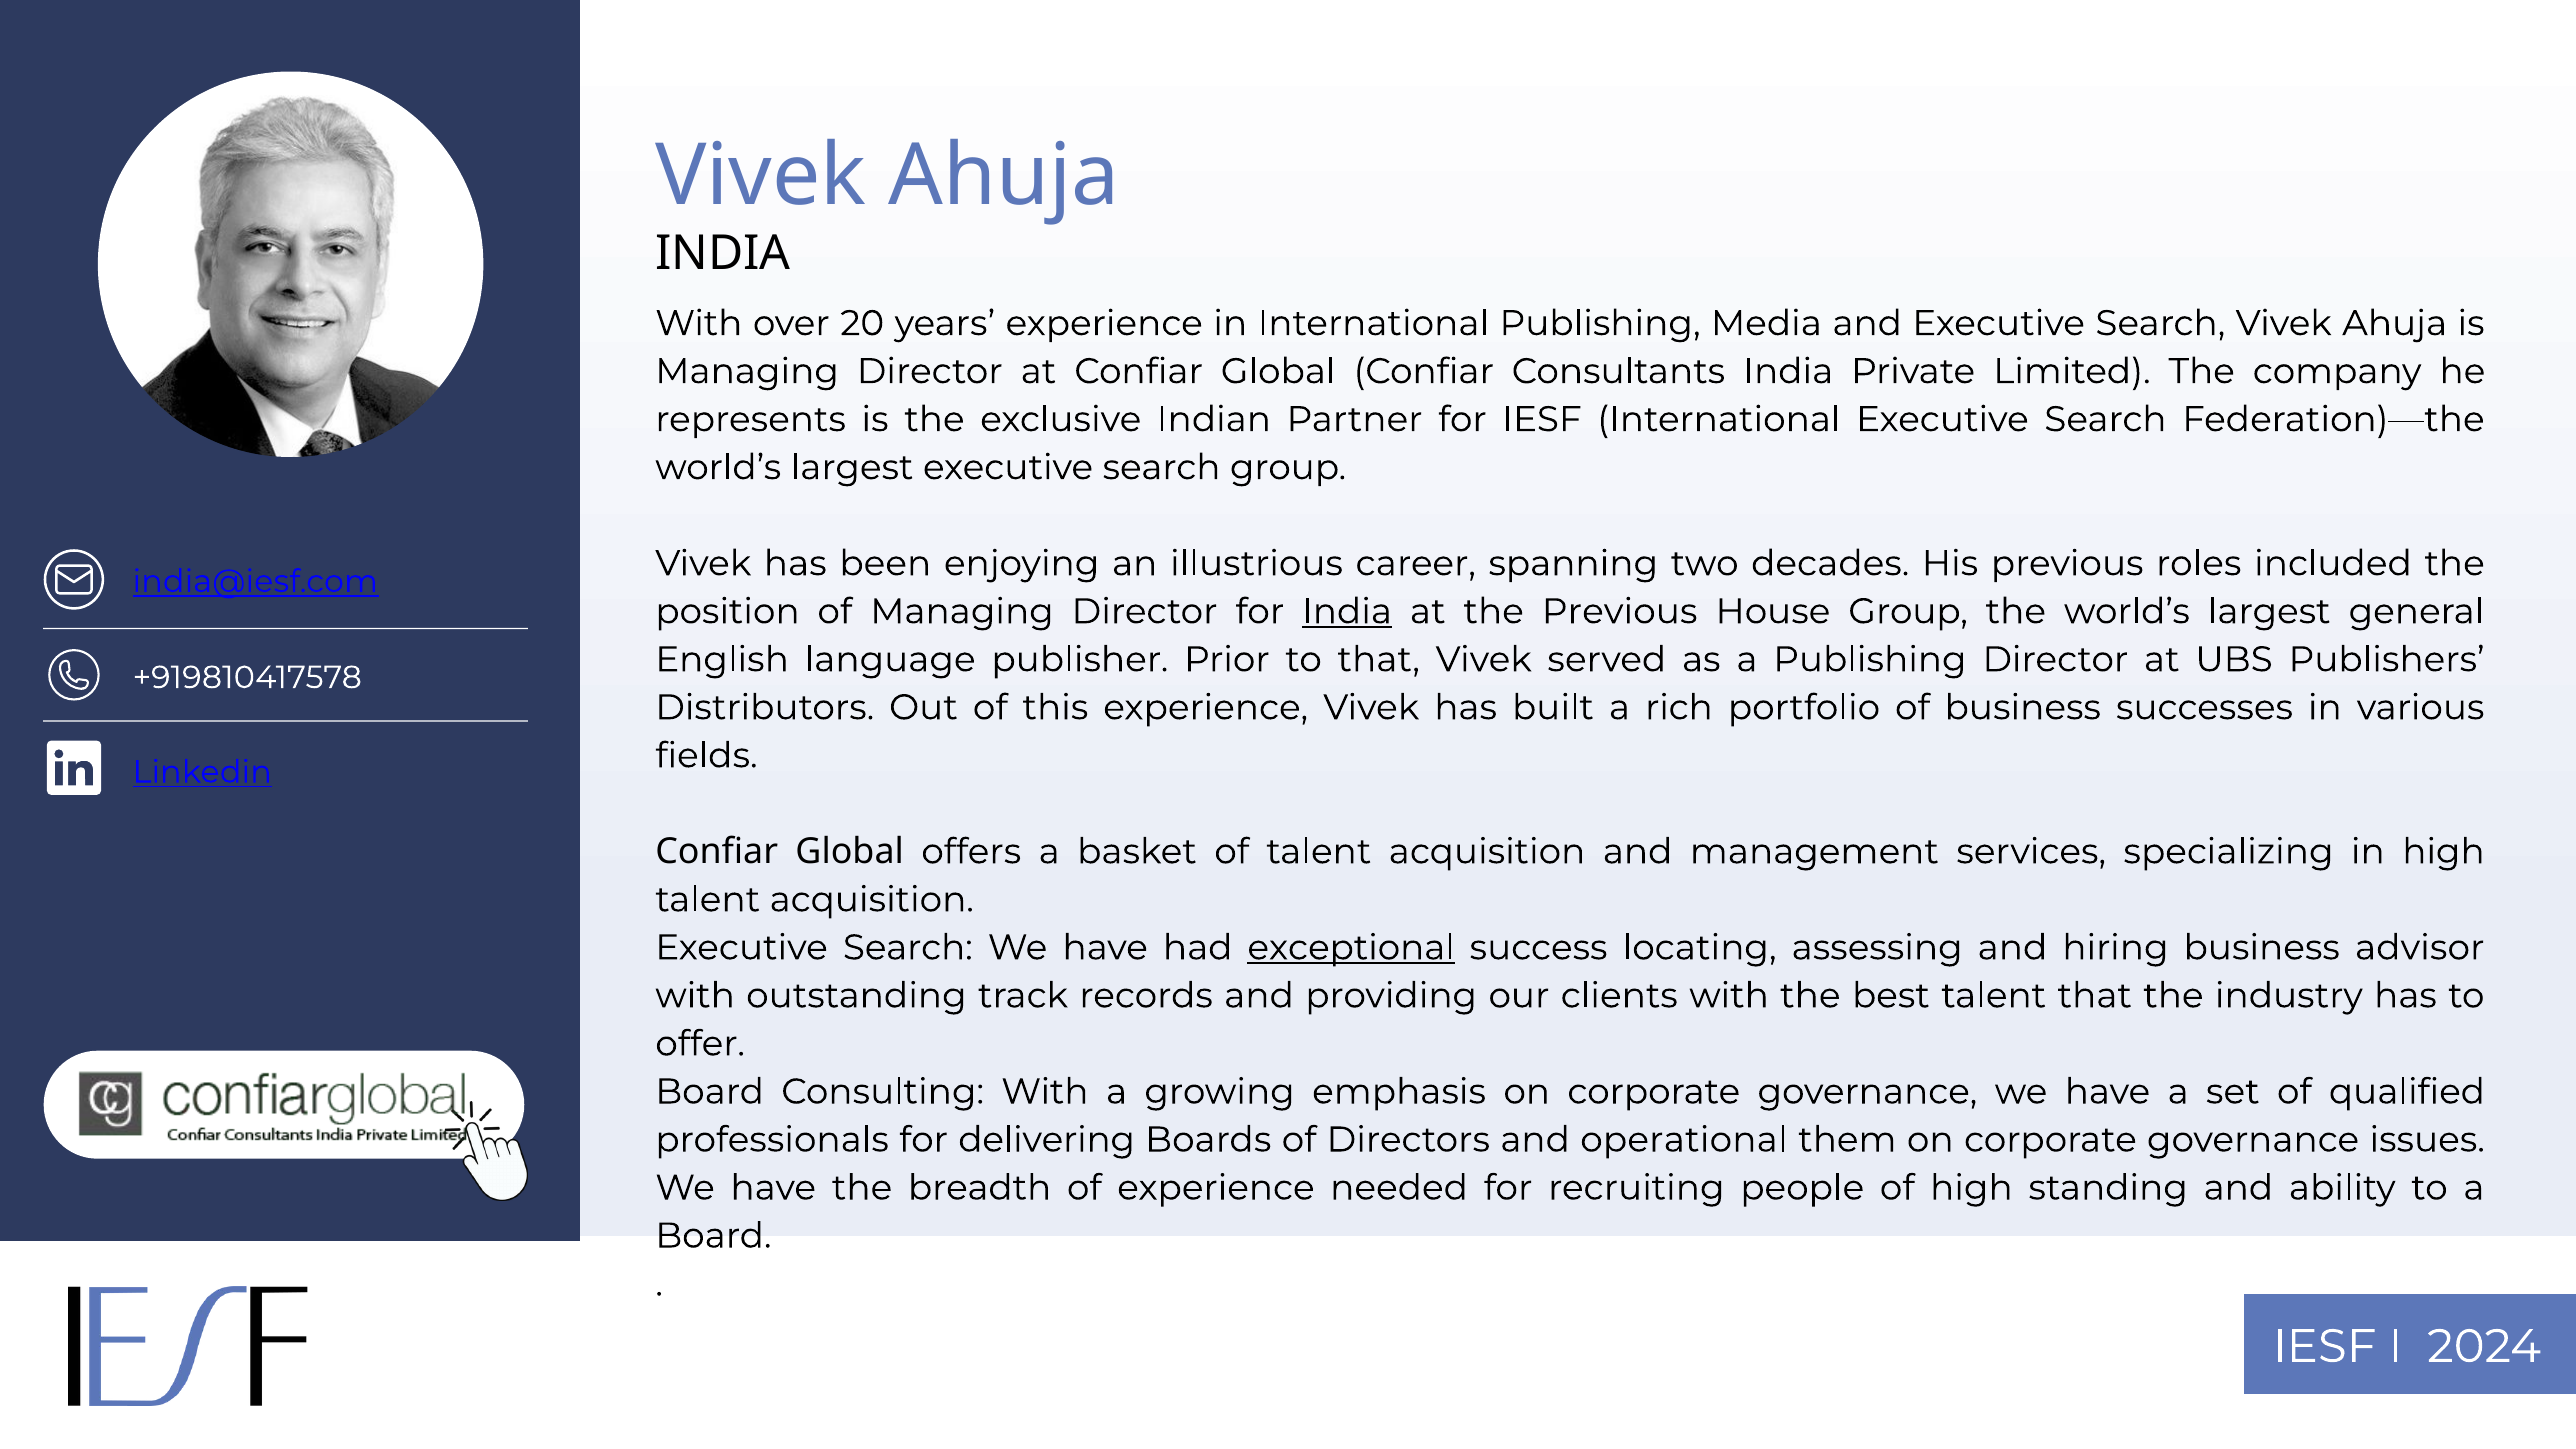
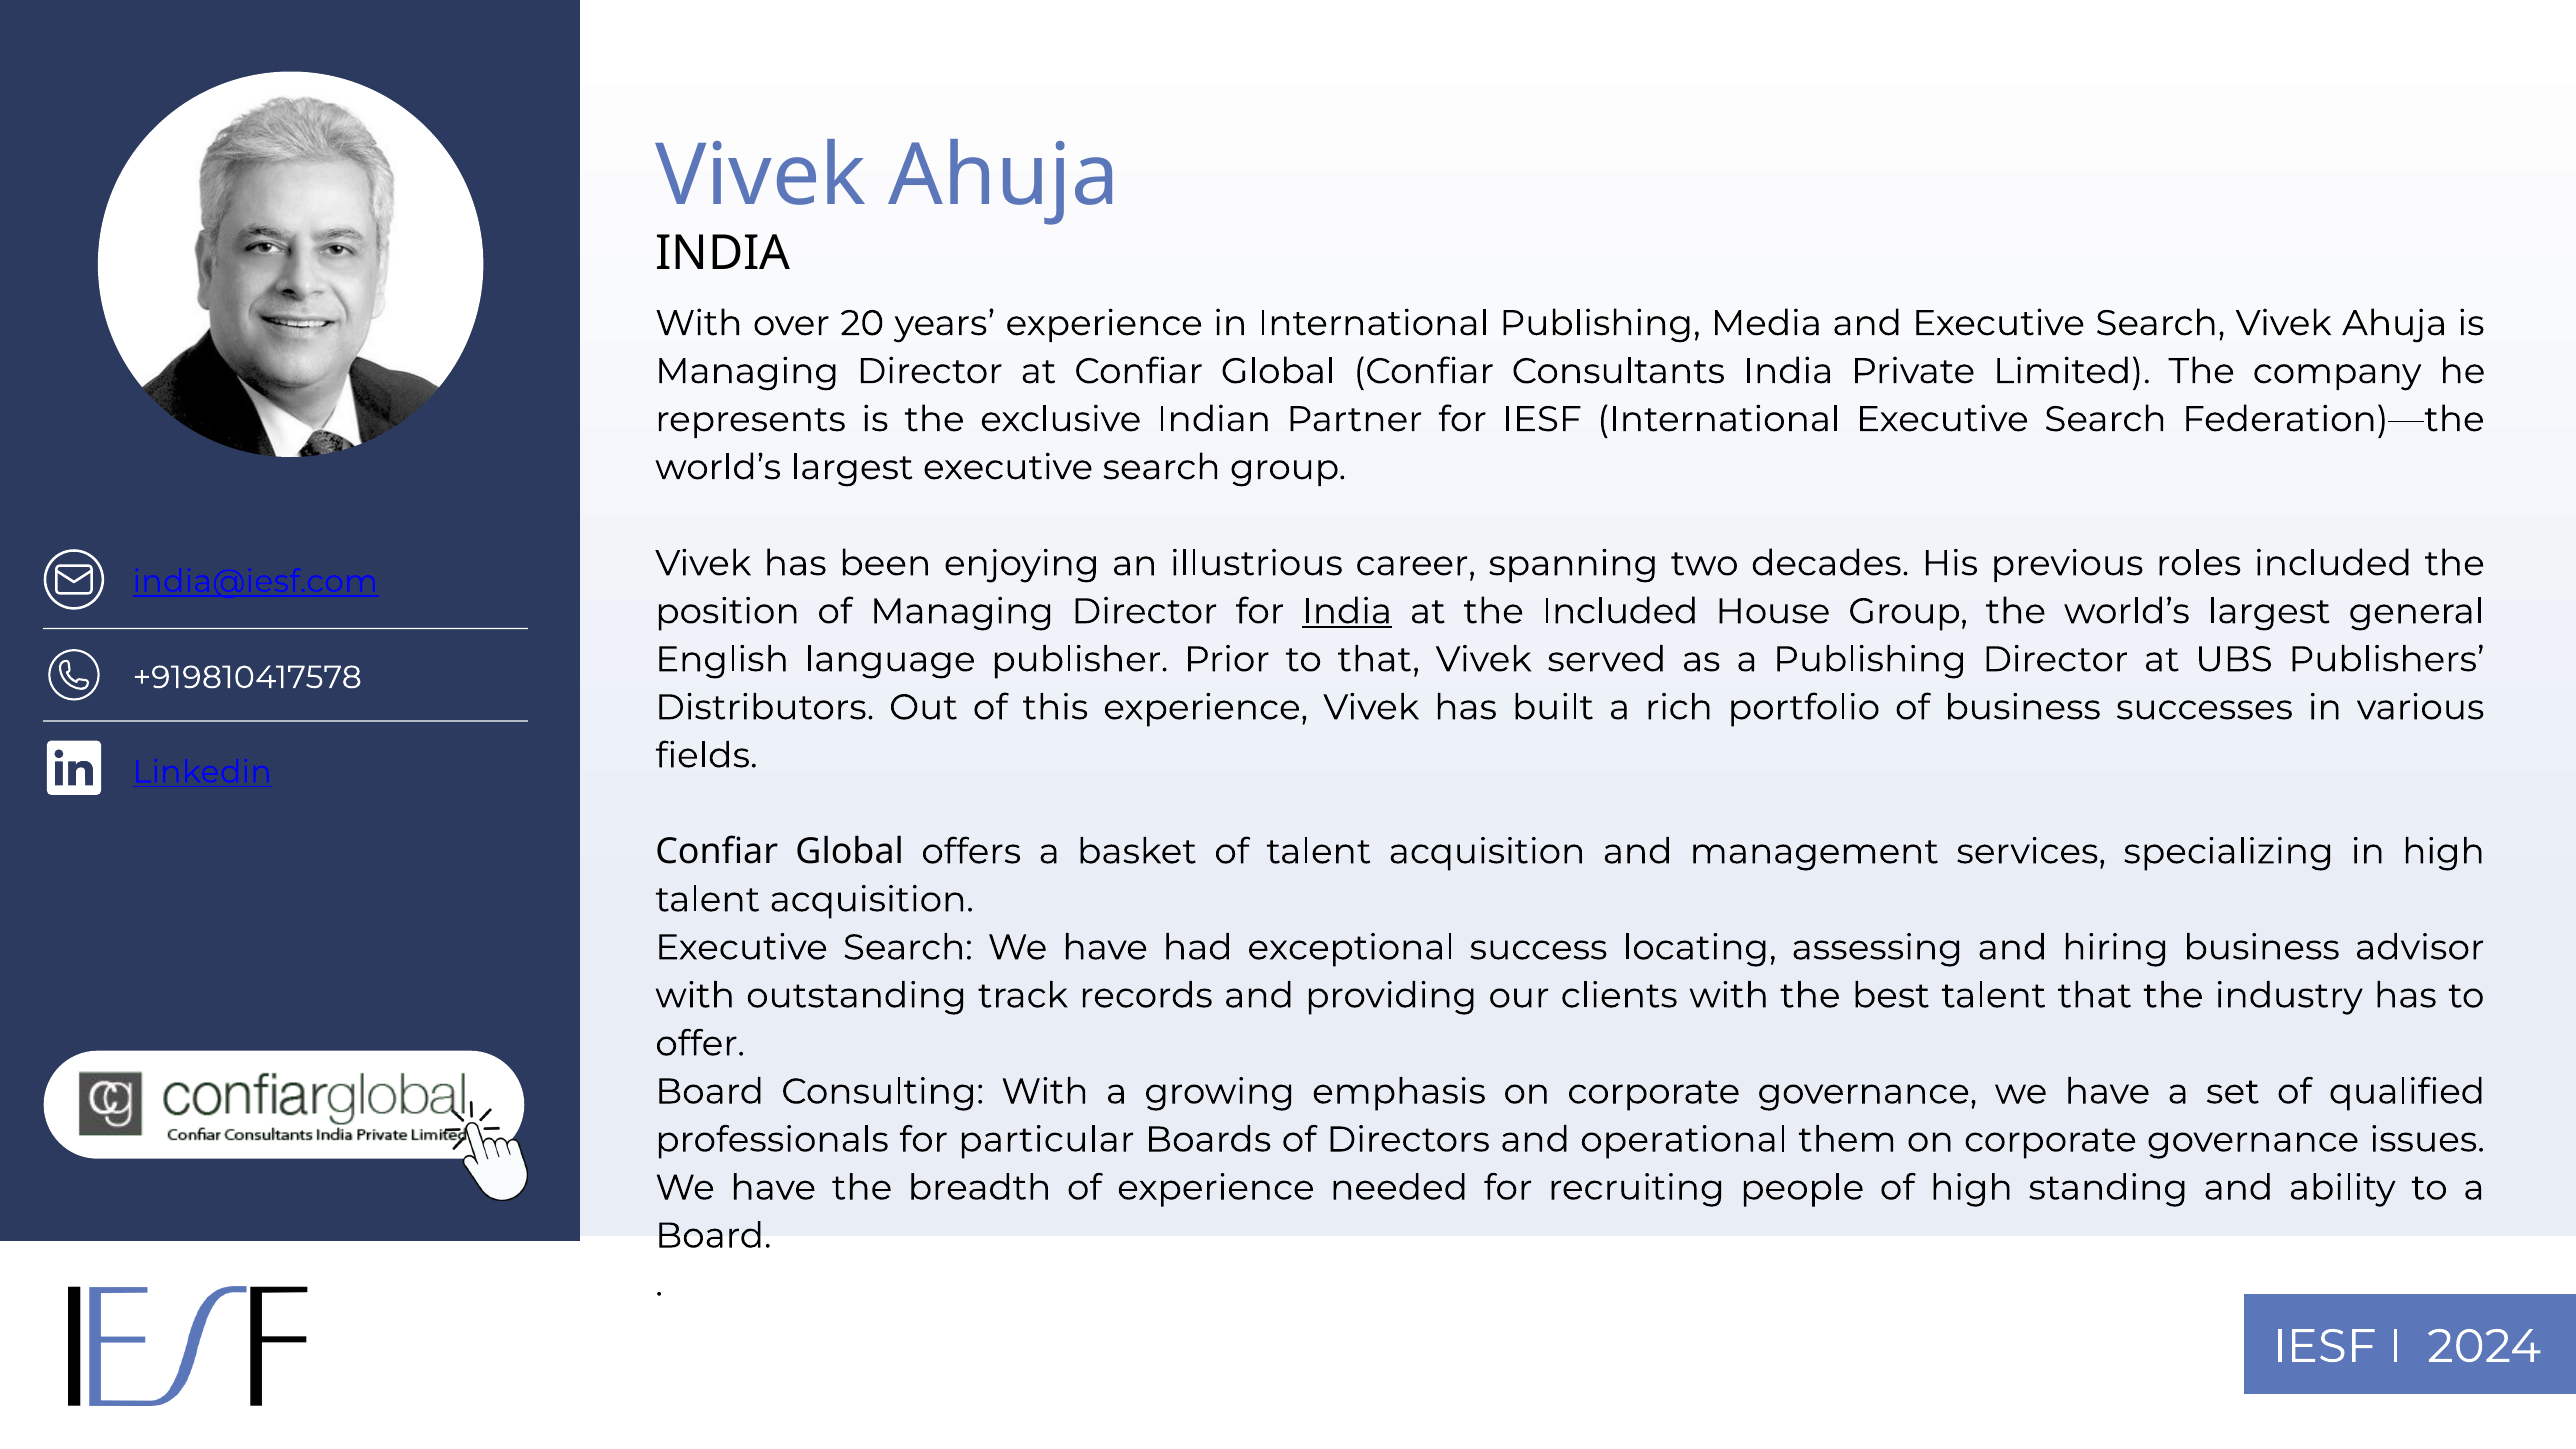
the Previous: Previous -> Included
exceptional underline: present -> none
delivering: delivering -> particular
